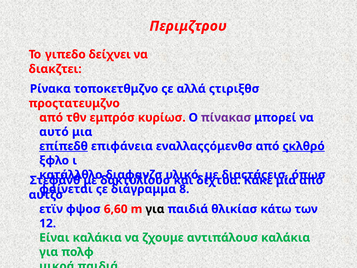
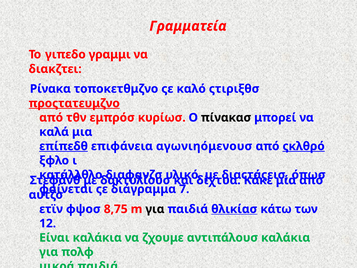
Περιμζτρου: Περιμζτρου -> Γραμματεία
δείχνει: δείχνει -> γραμμι
αλλά: αλλά -> καλό
προςτατευμζνο underline: none -> present
πίνακασ colour: purple -> black
αυτό: αυτό -> καλά
εναλλαςςόμενθσ: εναλλαςςόμενθσ -> αγωνιηόμενουσ
8: 8 -> 7
6,60: 6,60 -> 8,75
θλικίασ underline: none -> present
